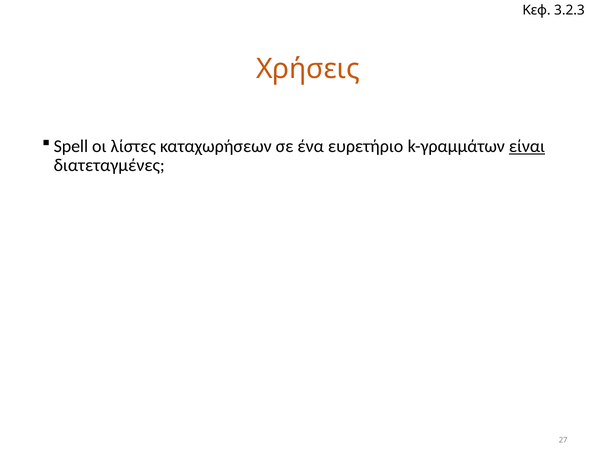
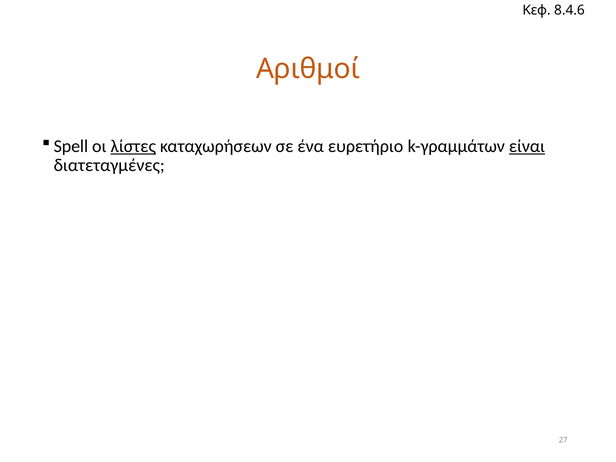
3.2.3: 3.2.3 -> 8.4.6
Χρήσεις: Χρήσεις -> Αριθμοί
λίστες underline: none -> present
